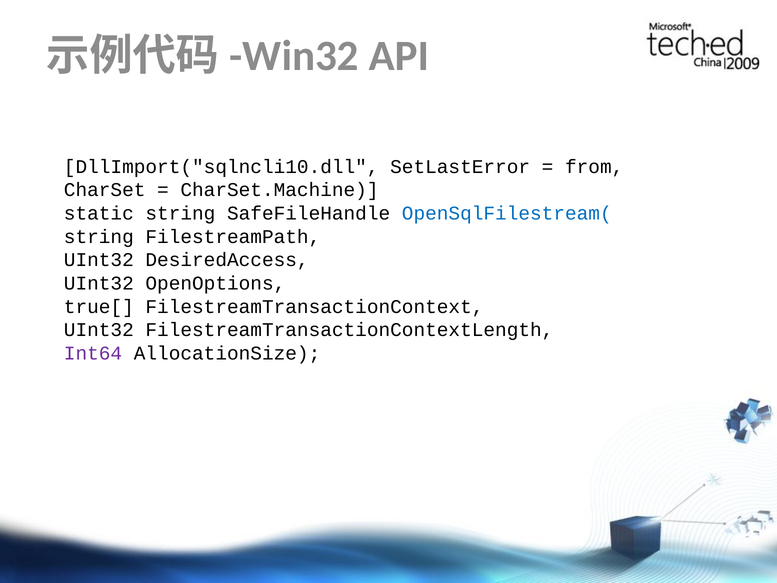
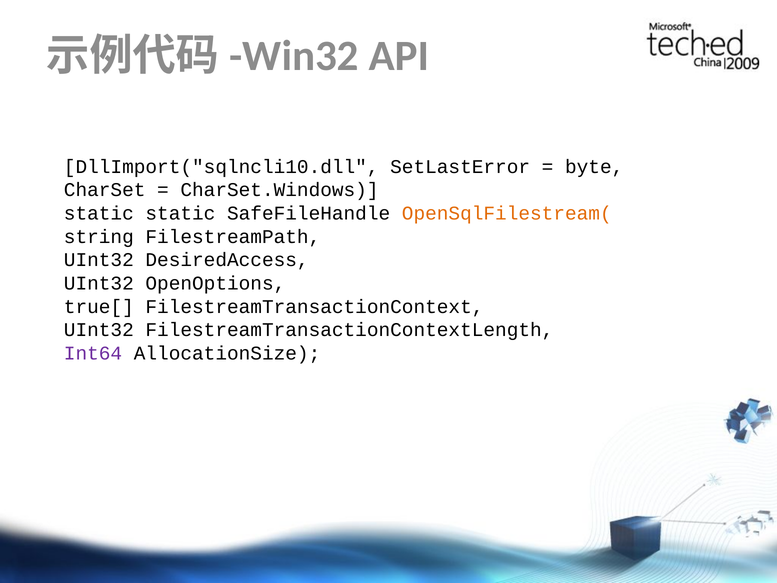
from: from -> byte
CharSet.Machine: CharSet.Machine -> CharSet.Windows
static string: string -> static
OpenSqlFilestream( colour: blue -> orange
